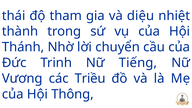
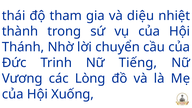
Triều: Triều -> Lòng
Thông: Thông -> Xuống
